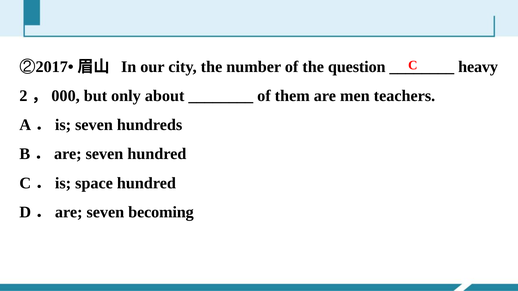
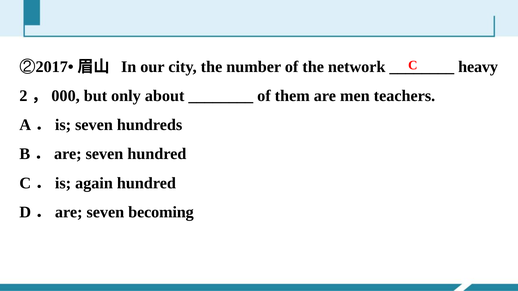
question: question -> network
space: space -> again
